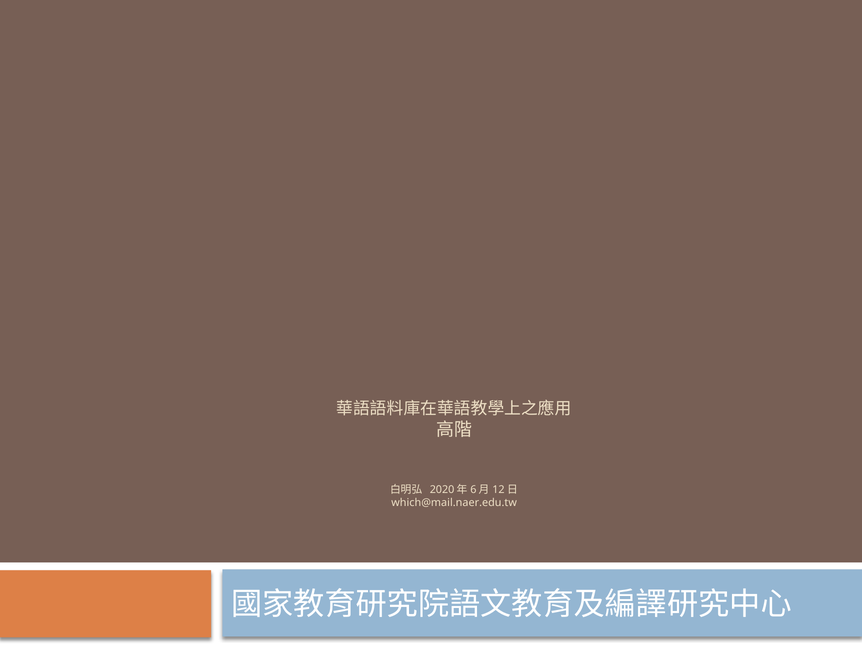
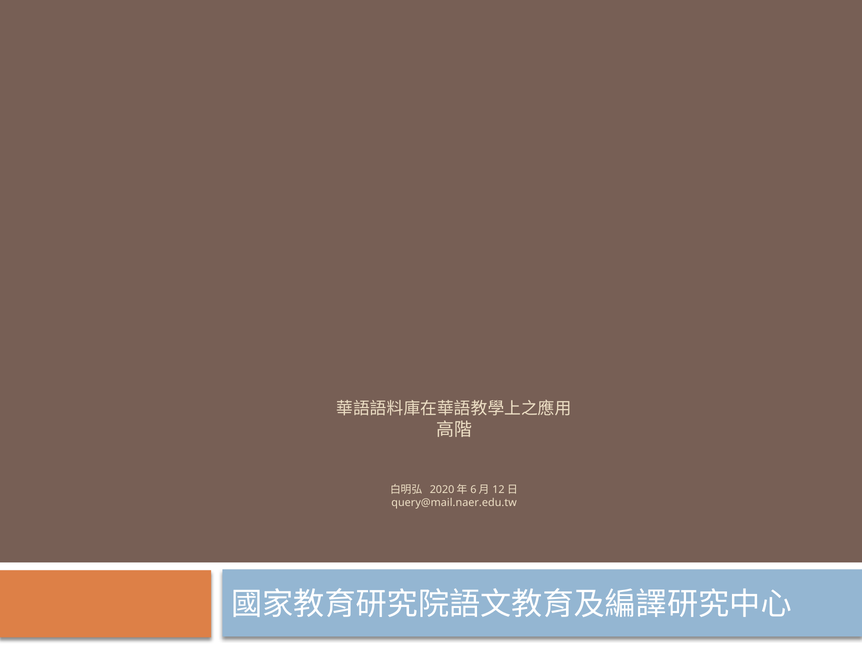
which@mail.naer.edu.tw: which@mail.naer.edu.tw -> query@mail.naer.edu.tw
